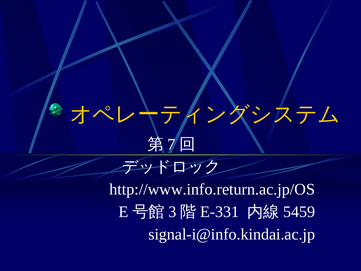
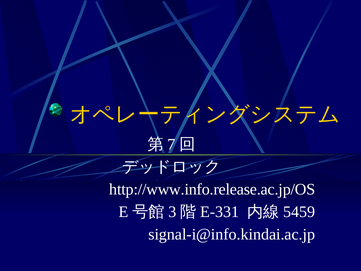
http://www.info.return.ac.jp/OS: http://www.info.return.ac.jp/OS -> http://www.info.release.ac.jp/OS
